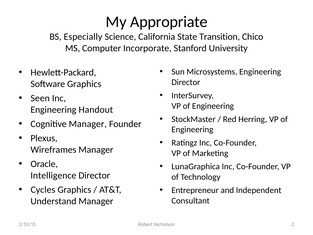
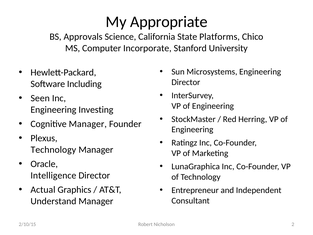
Especially: Especially -> Approvals
Transition: Transition -> Platforms
Software Graphics: Graphics -> Including
Handout: Handout -> Investing
Wireframes at (53, 149): Wireframes -> Technology
Cycles: Cycles -> Actual
